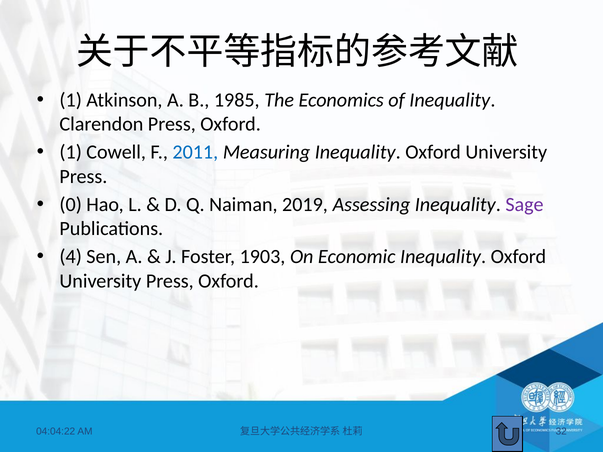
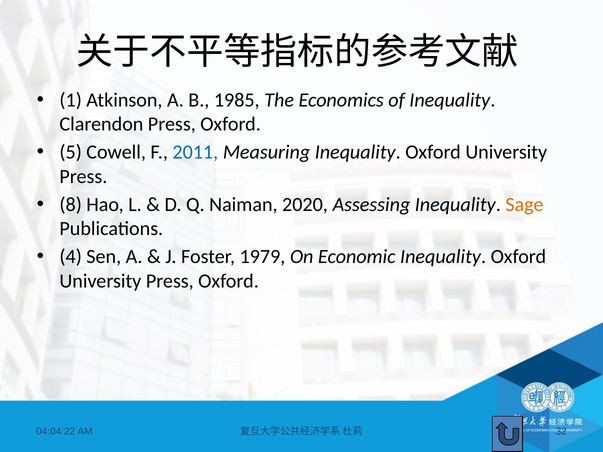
1 at (71, 152): 1 -> 5
0: 0 -> 8
2019: 2019 -> 2020
Sage colour: purple -> orange
1903: 1903 -> 1979
